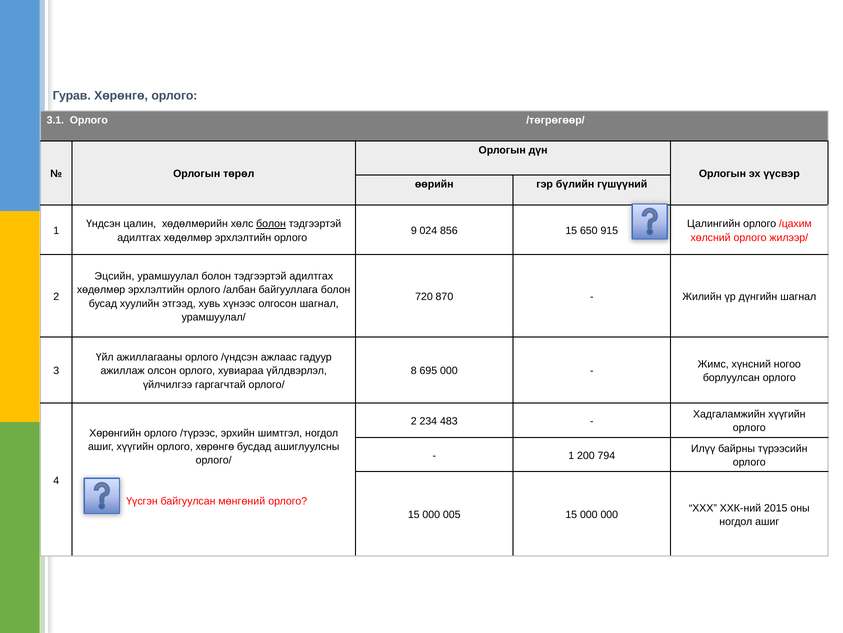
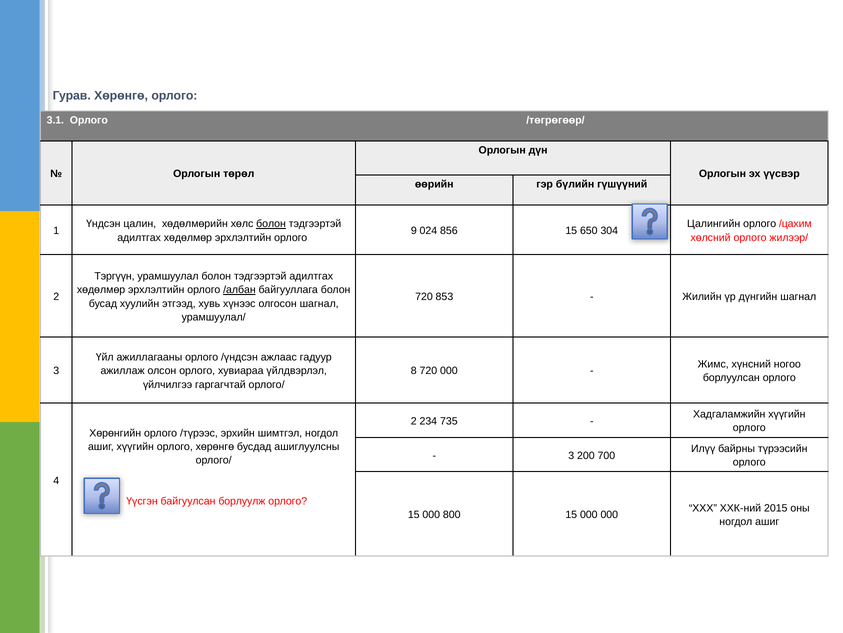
915: 915 -> 304
Эцсийн: Эцсийн -> Тэргүүн
/албан underline: none -> present
870: 870 -> 853
8 695: 695 -> 720
483: 483 -> 735
1 at (571, 455): 1 -> 3
794: 794 -> 700
мөнгөний: мөнгөний -> борлуулж
005: 005 -> 800
